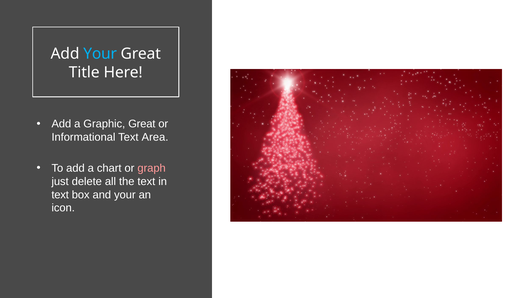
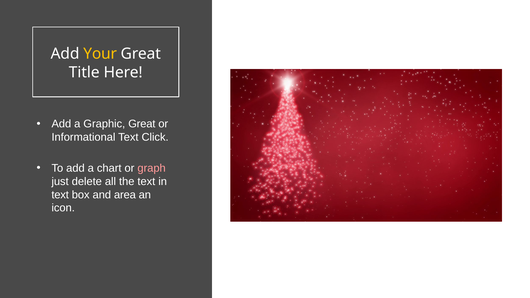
Your at (100, 54) colour: light blue -> yellow
Area: Area -> Click
and your: your -> area
